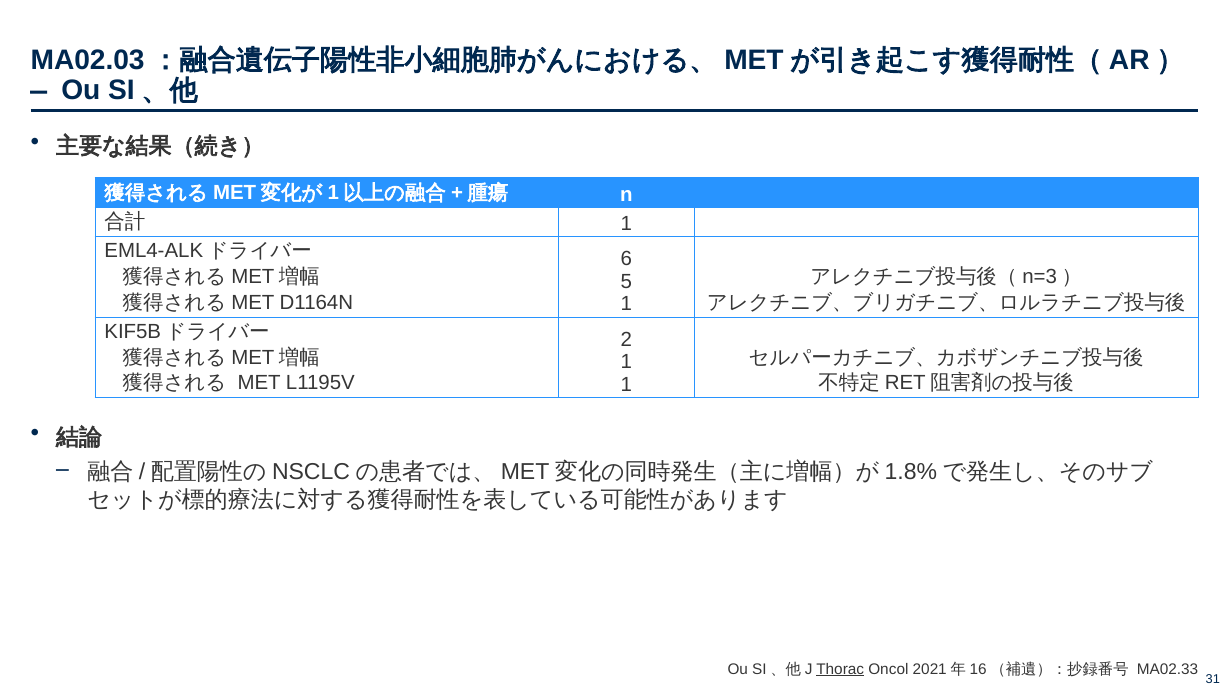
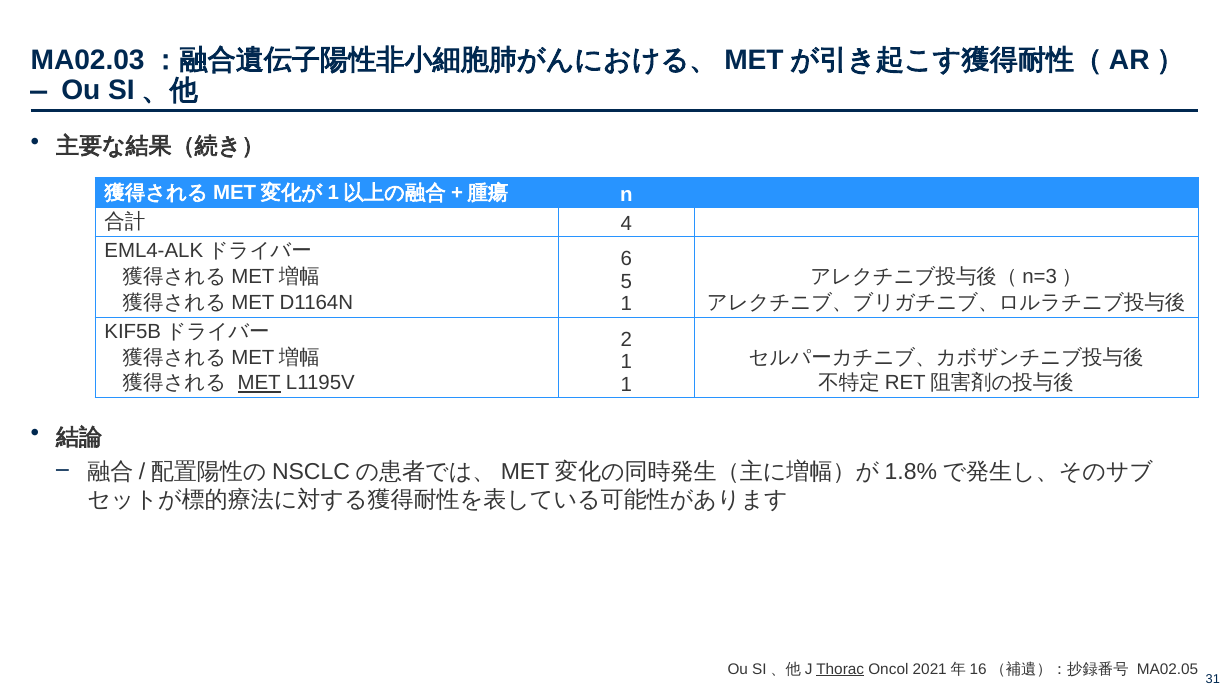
1 at (626, 224): 1 -> 4
MET underline: none -> present
MA02.33: MA02.33 -> MA02.05
